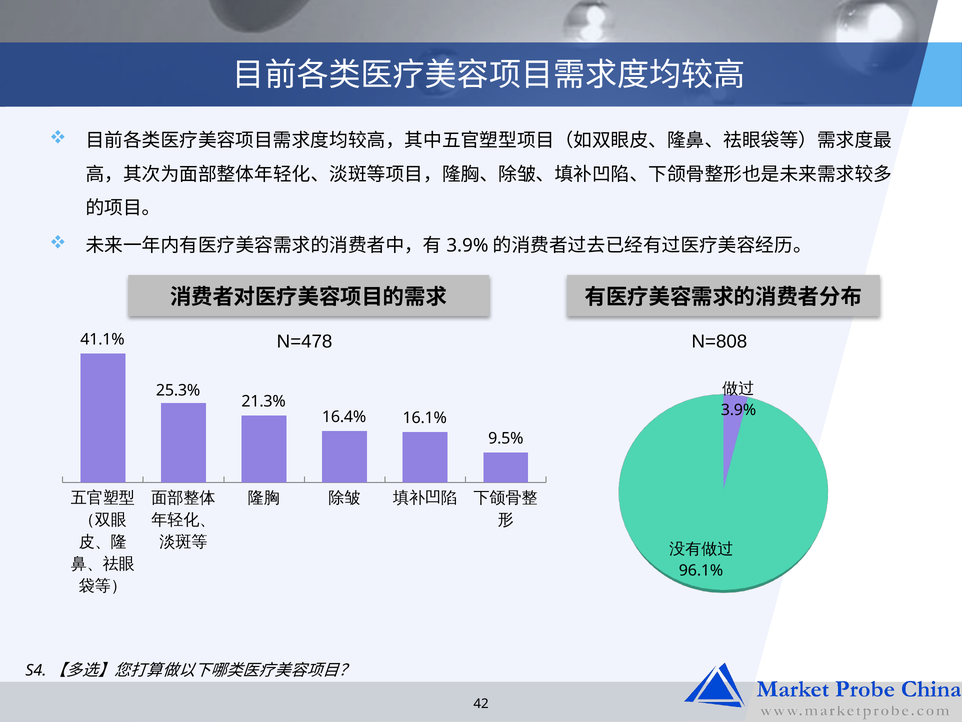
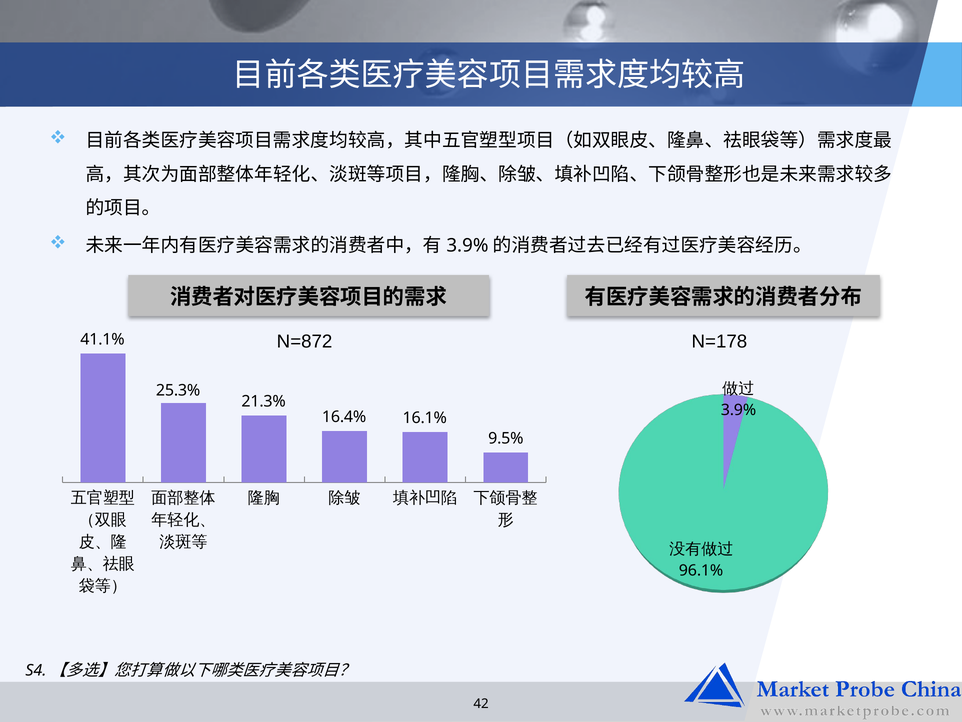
N=478: N=478 -> N=872
N=808: N=808 -> N=178
